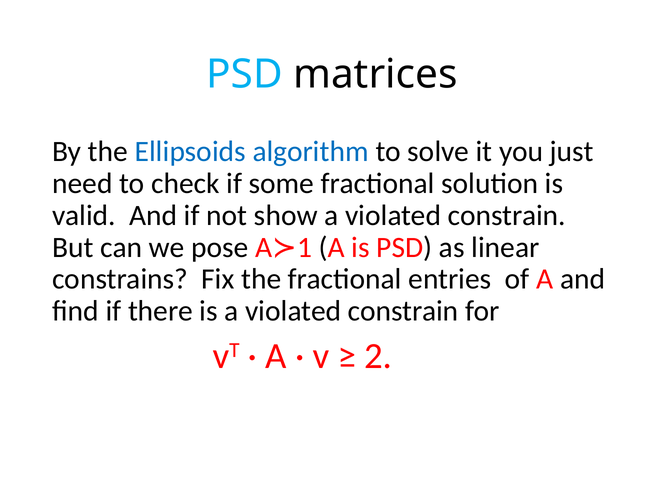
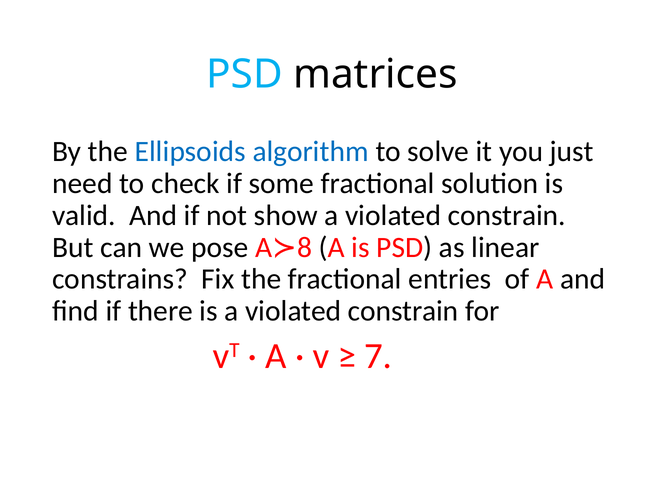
1: 1 -> 8
2: 2 -> 7
